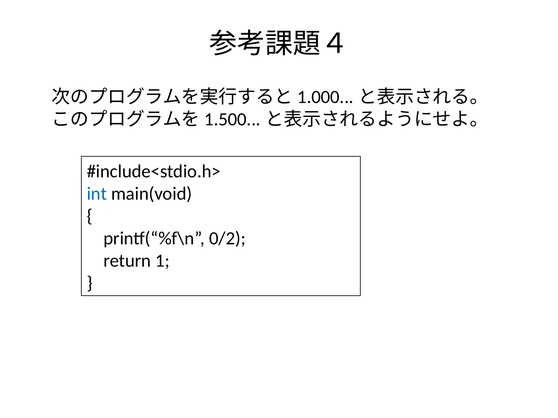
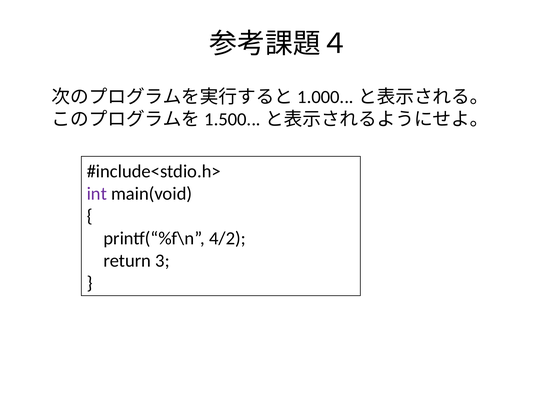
int colour: blue -> purple
0/2: 0/2 -> 4/2
1: 1 -> 3
